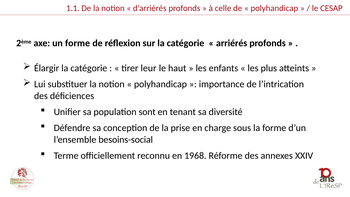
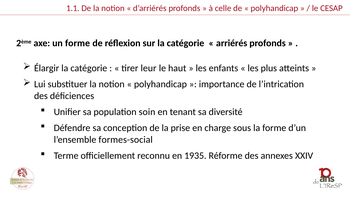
sont: sont -> soin
besoins-social: besoins-social -> formes-social
1968: 1968 -> 1935
